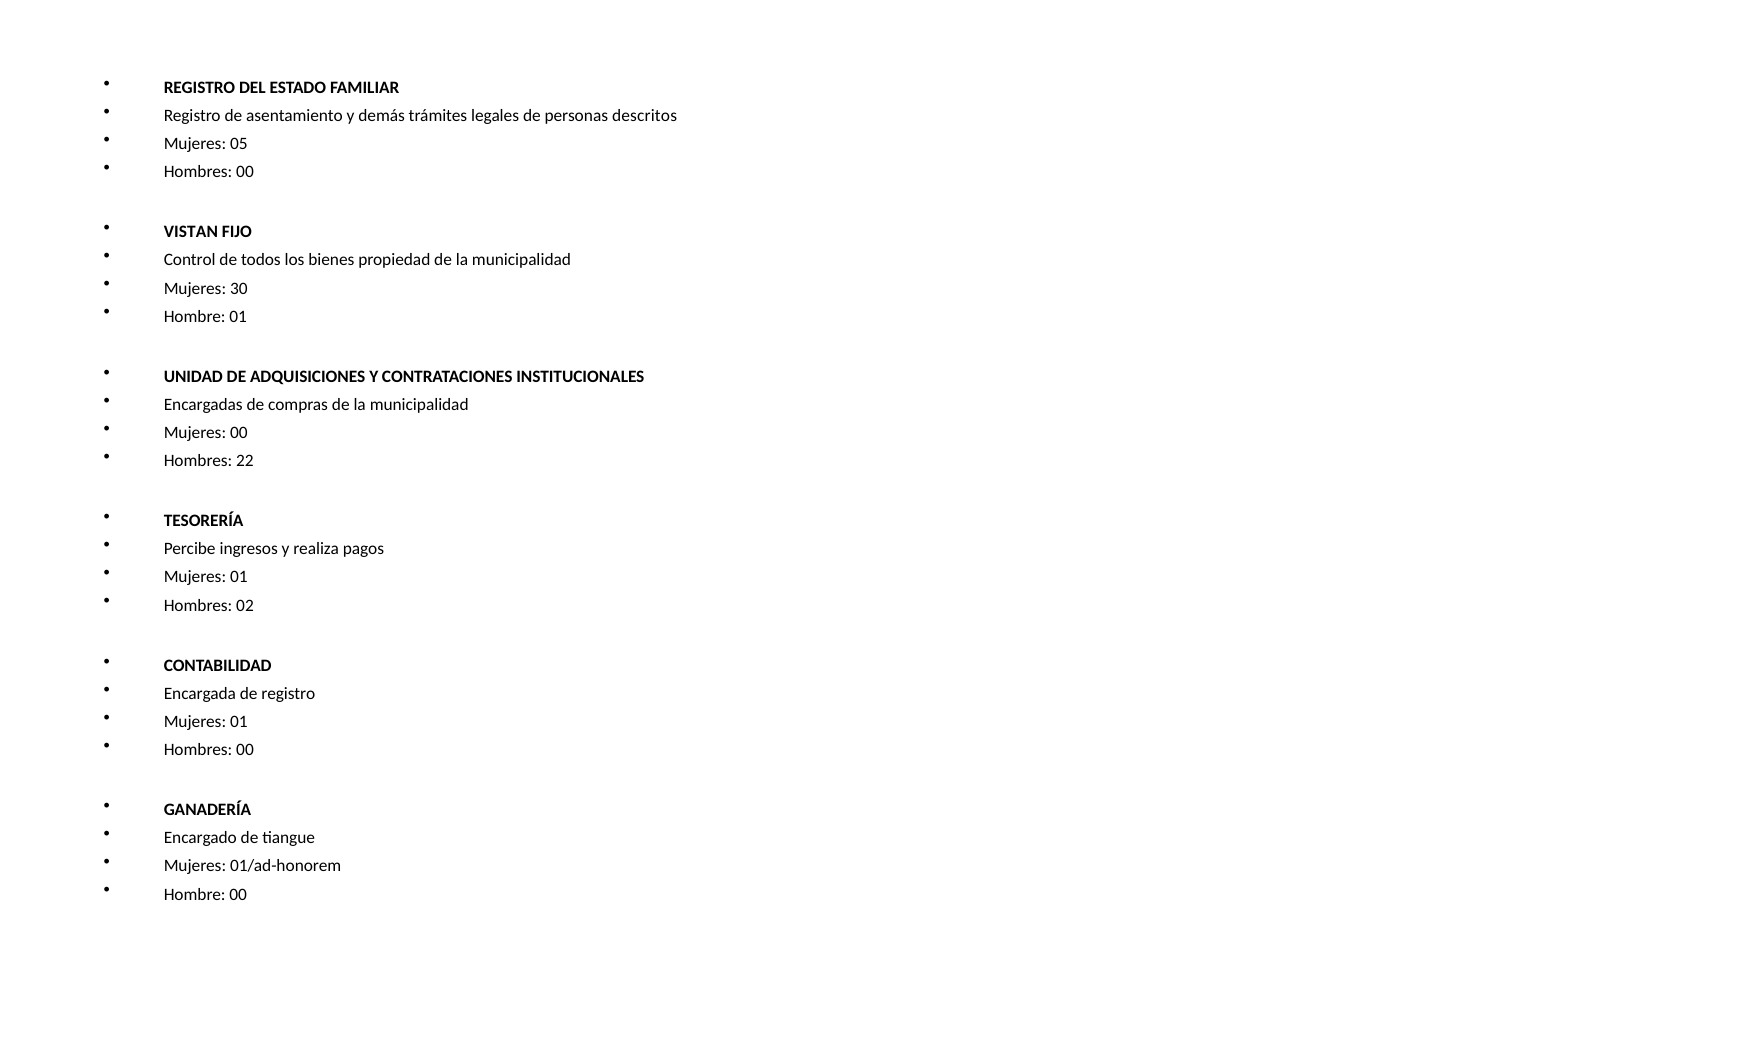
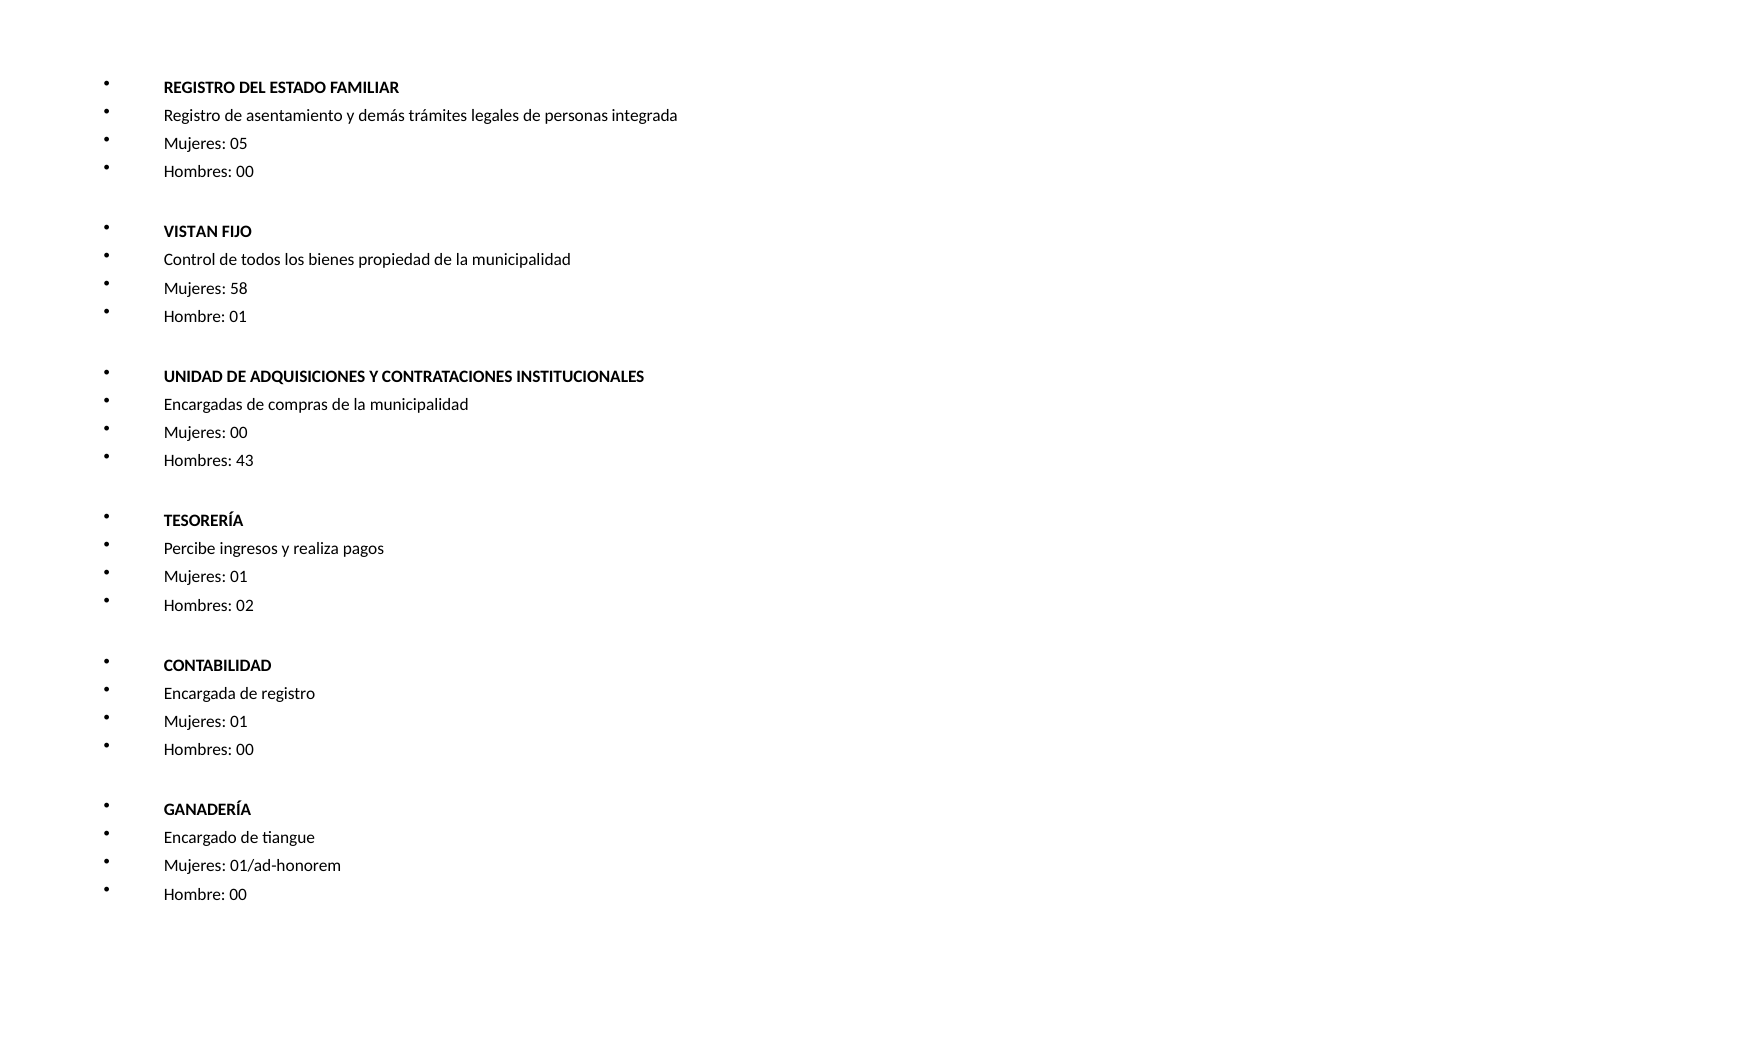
descritos: descritos -> integrada
30: 30 -> 58
22: 22 -> 43
